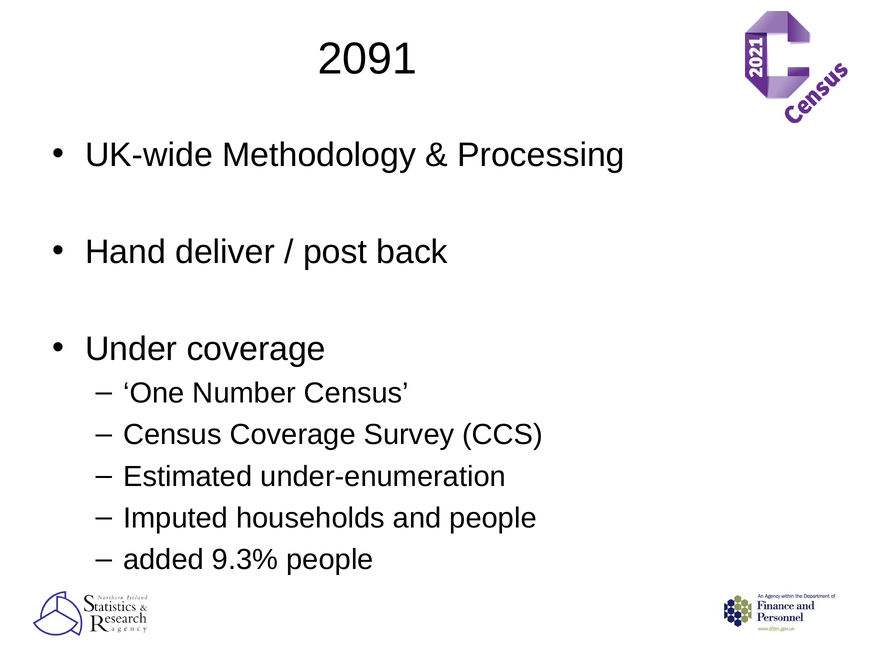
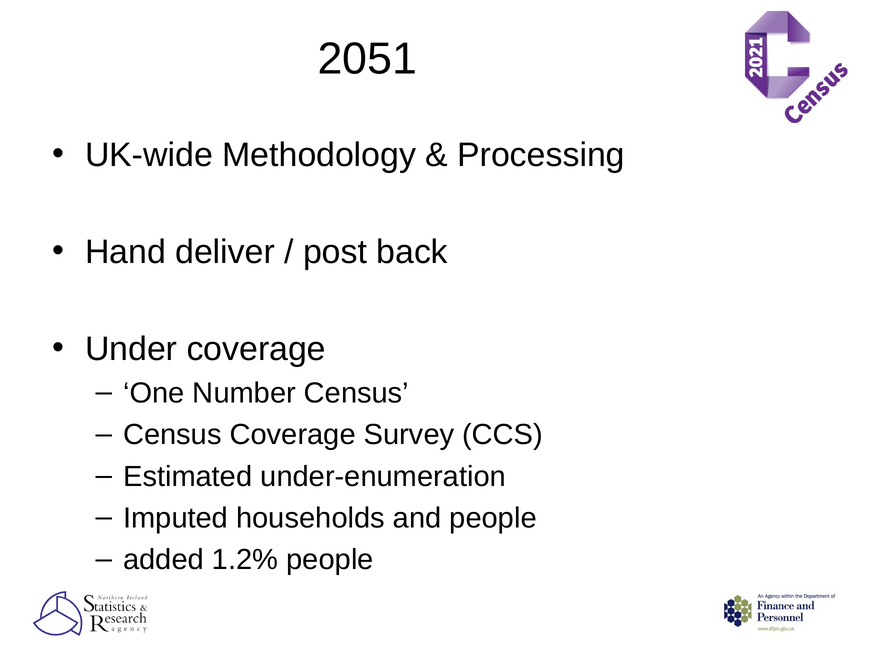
2091: 2091 -> 2051
9.3%: 9.3% -> 1.2%
